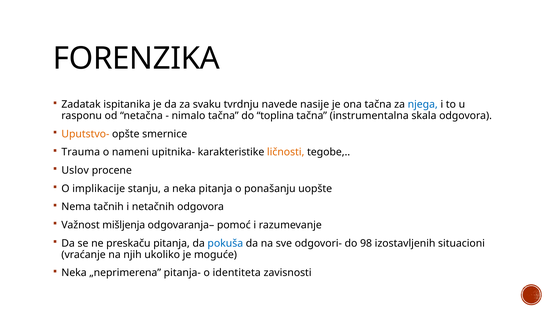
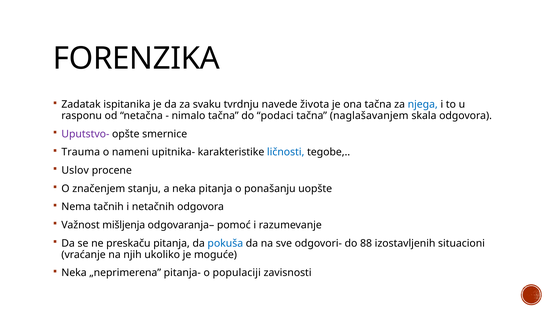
nasije: nasije -> života
toplina: toplina -> podaci
instrumentalna: instrumentalna -> naglašavanjem
Uputstvo- colour: orange -> purple
ličnosti colour: orange -> blue
implikacije: implikacije -> značenjem
98: 98 -> 88
identiteta: identiteta -> populaciji
